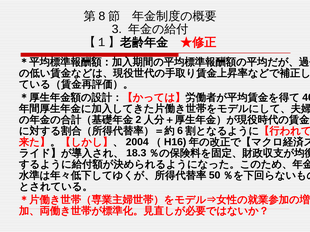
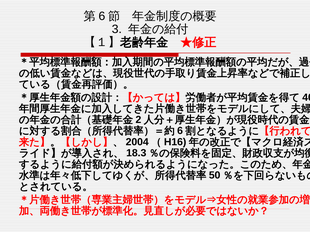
8 at (102, 16): 8 -> 6
